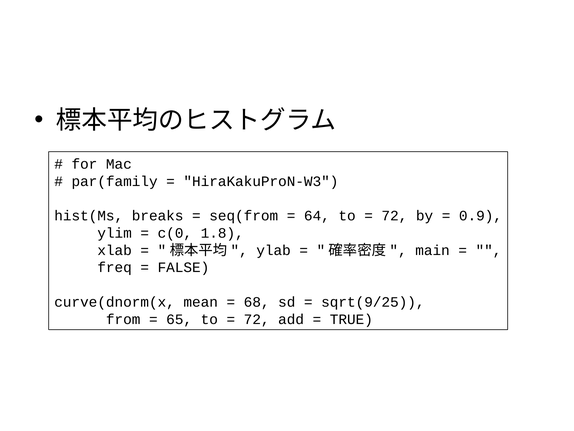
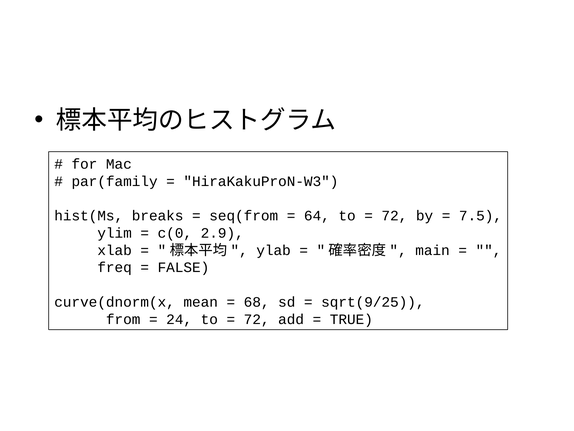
0.9: 0.9 -> 7.5
1.8: 1.8 -> 2.9
65: 65 -> 24
